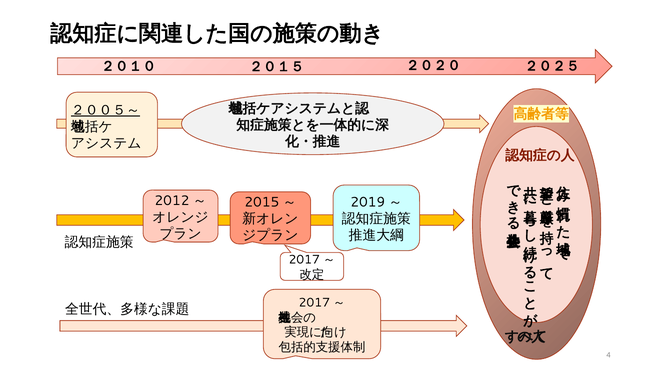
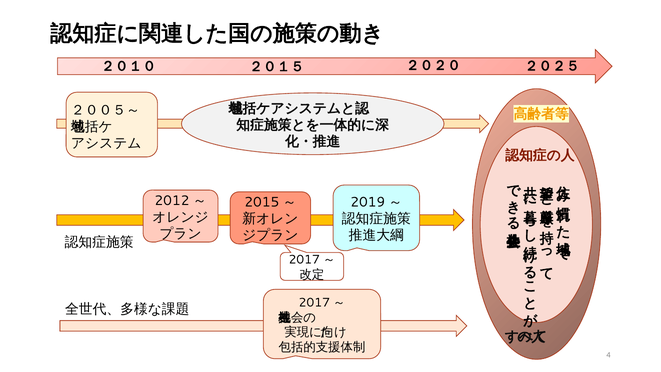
２００５～ underline: present -> none
